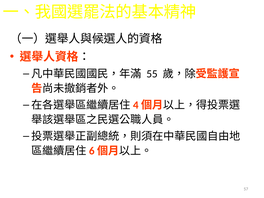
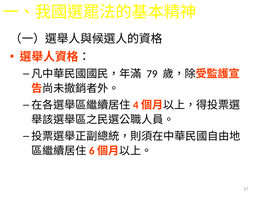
55: 55 -> 79
